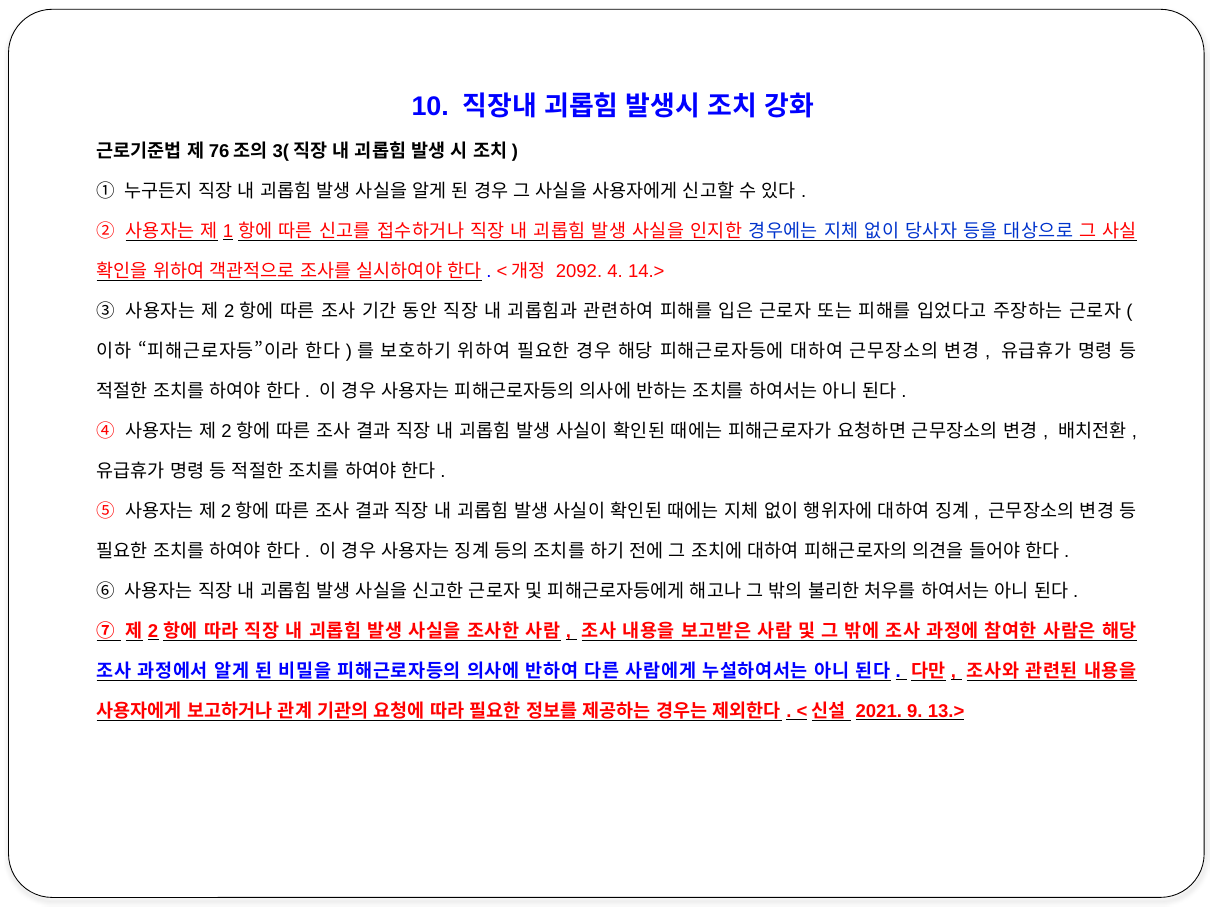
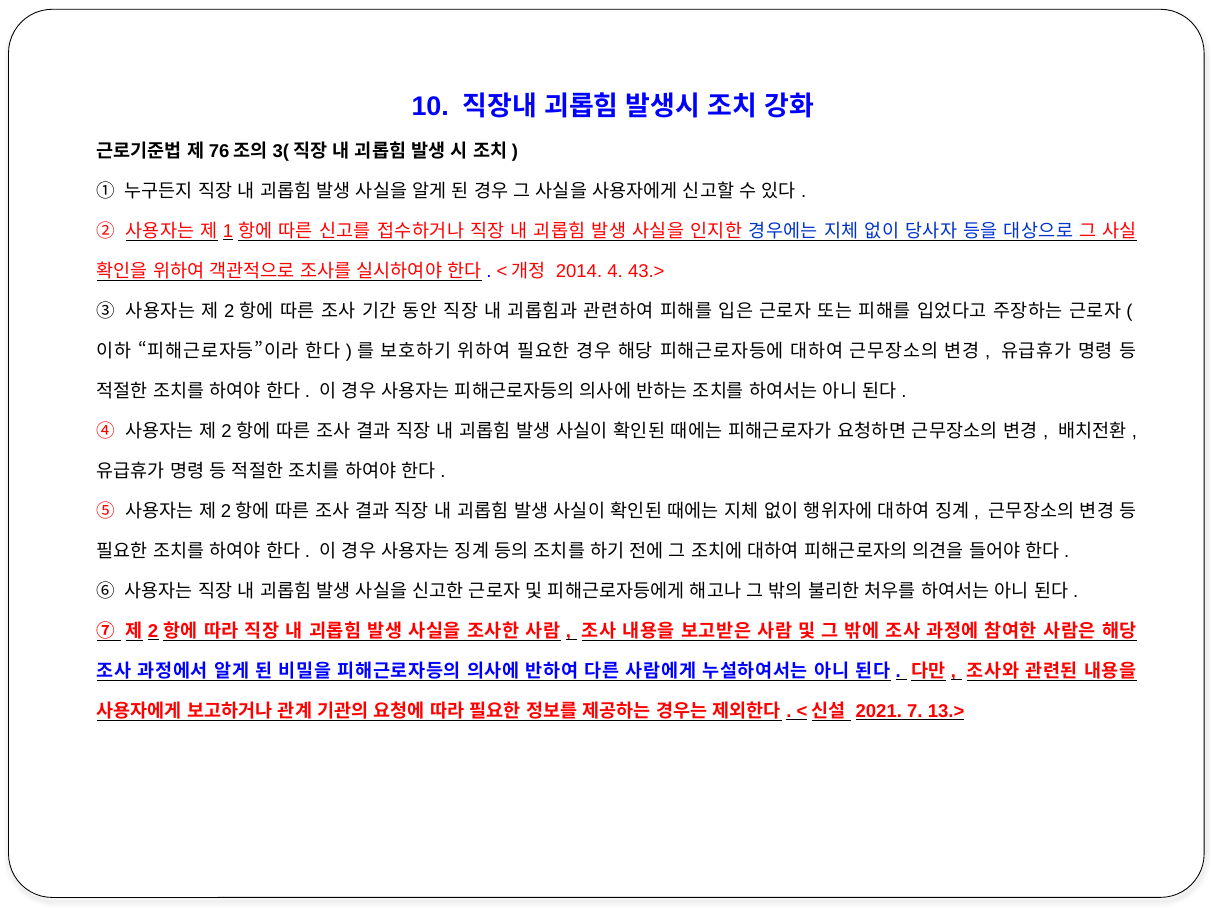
2092: 2092 -> 2014
14.>: 14.> -> 43.>
9: 9 -> 7
